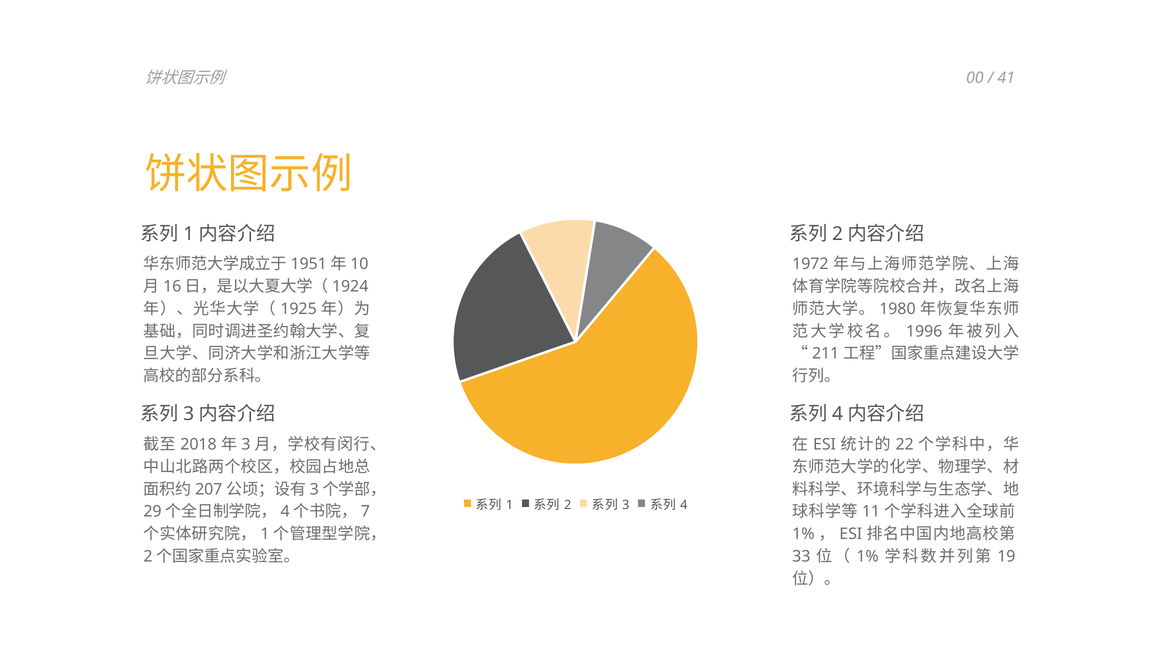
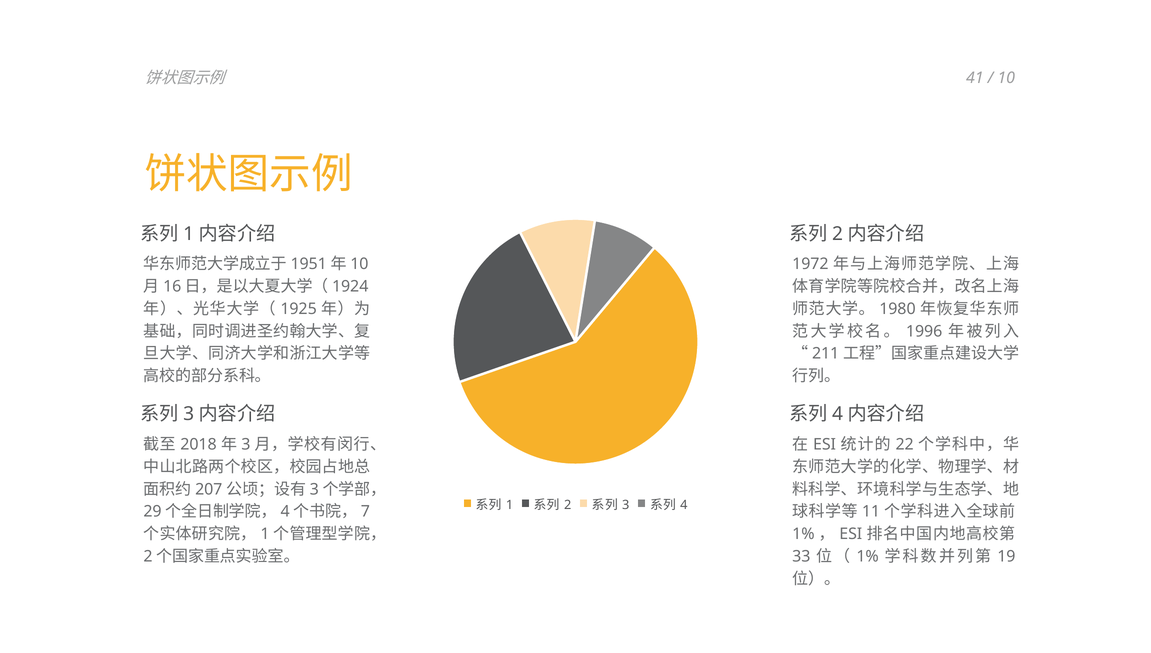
00: 00 -> 41
41: 41 -> 10
